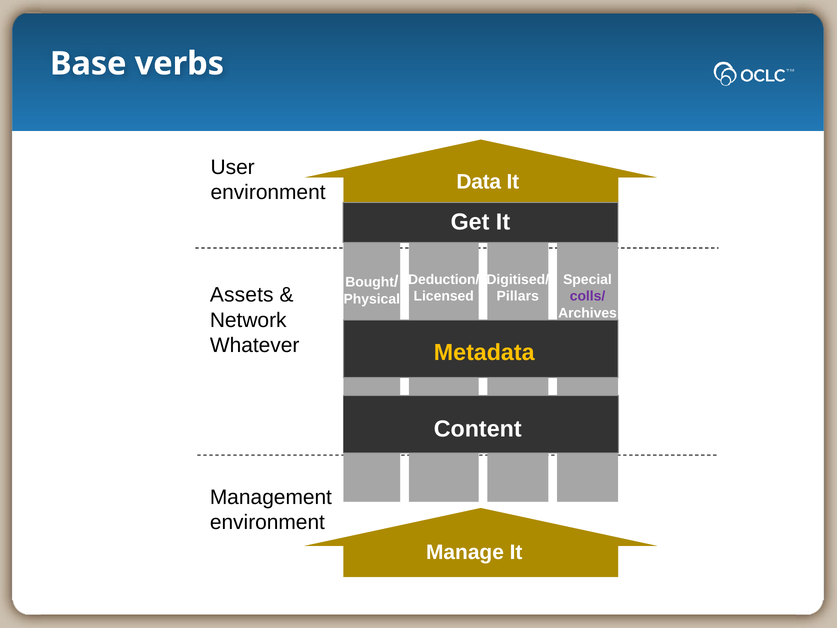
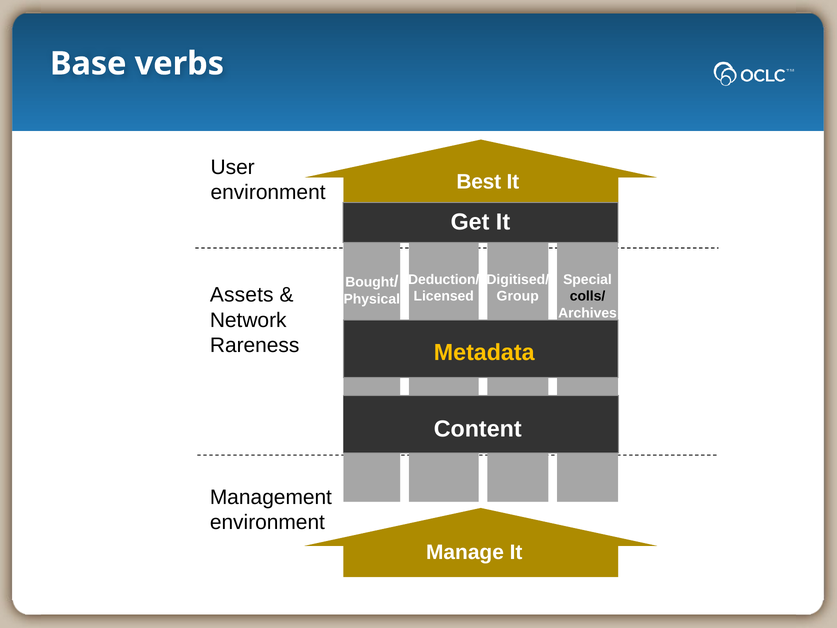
Data: Data -> Best
Pillars: Pillars -> Group
colls/ colour: purple -> black
Whatever: Whatever -> Rareness
